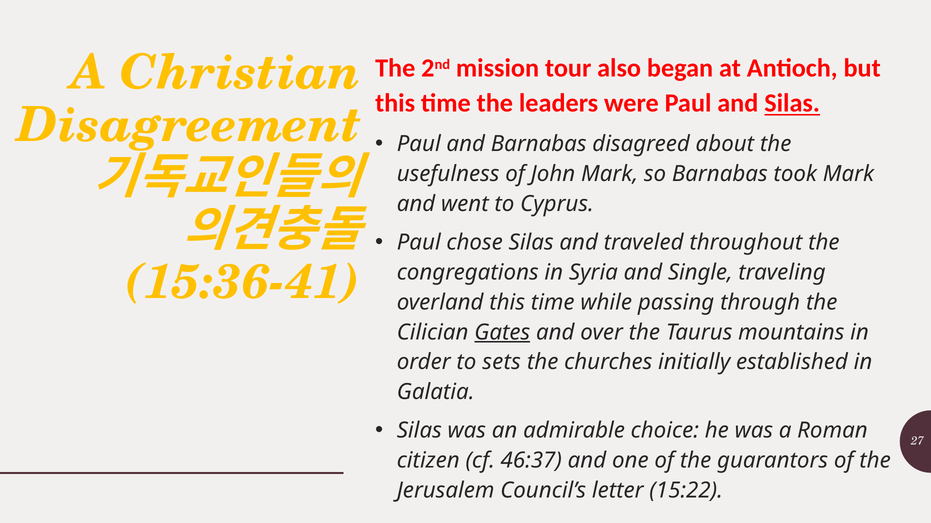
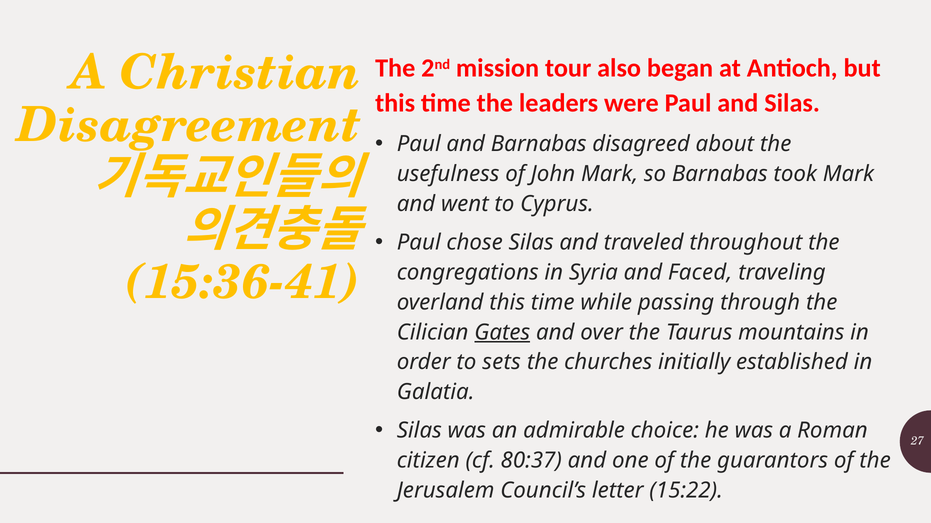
Silas at (792, 103) underline: present -> none
Single: Single -> Faced
46:37: 46:37 -> 80:37
